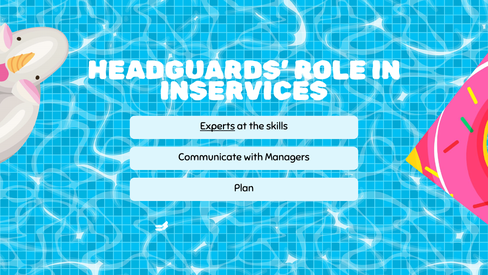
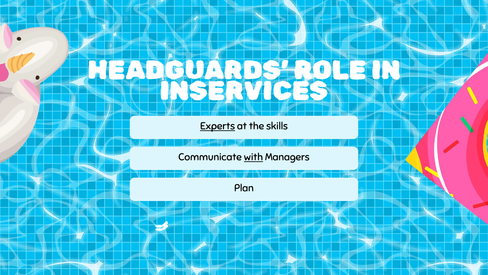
with underline: none -> present
